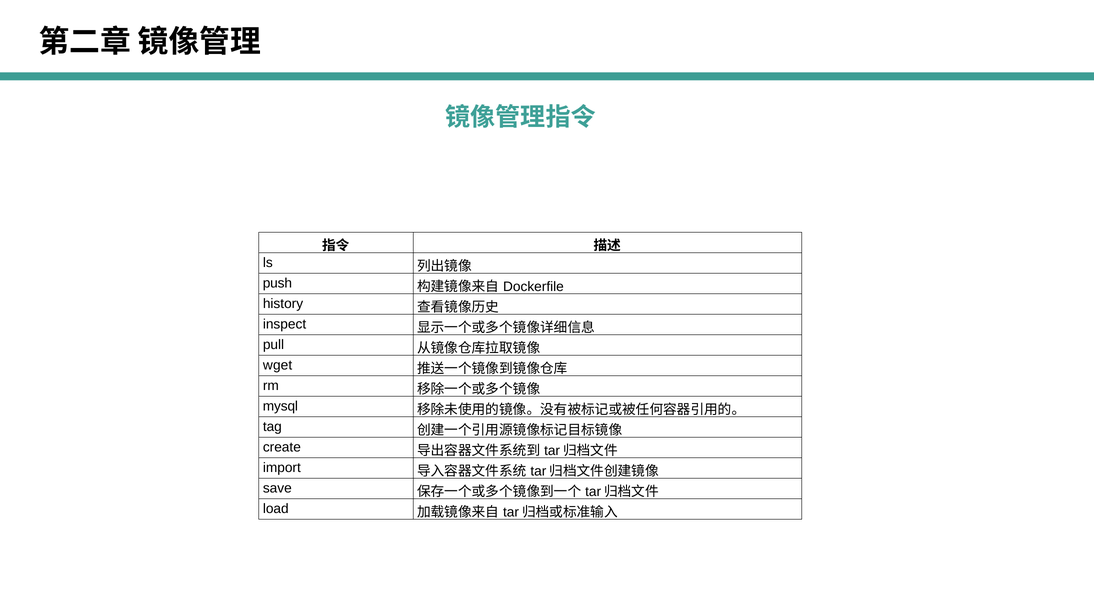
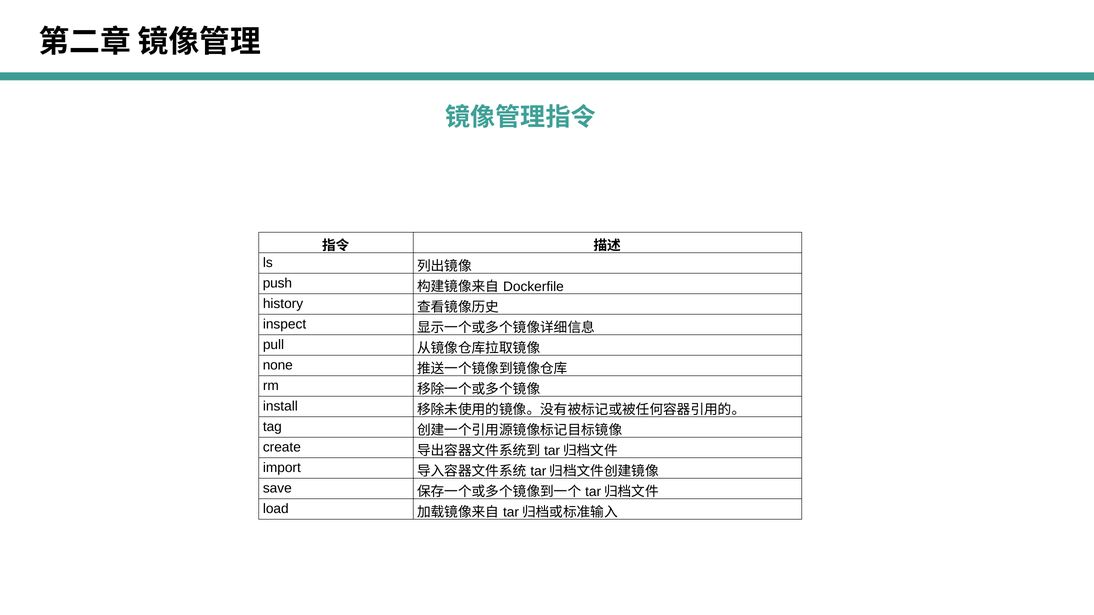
wget: wget -> none
mysql: mysql -> install
